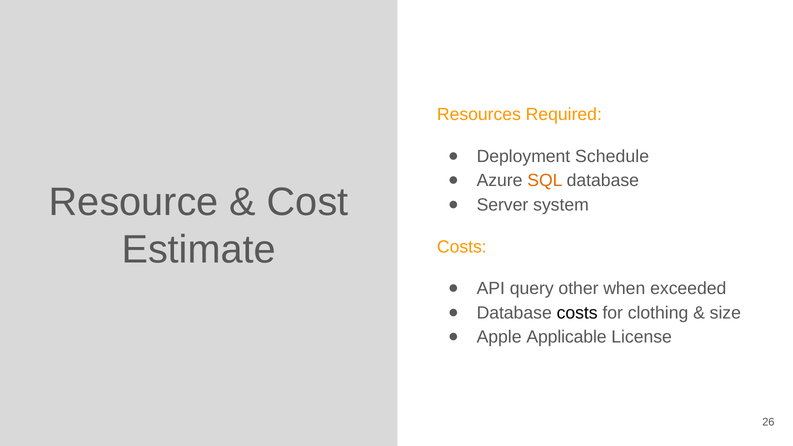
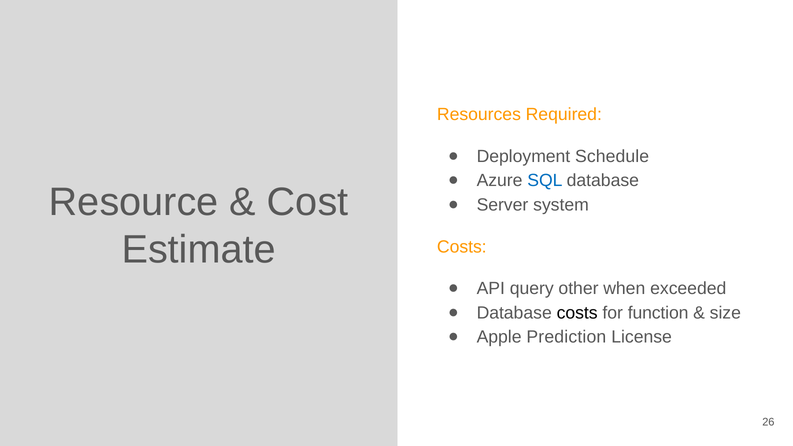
SQL colour: orange -> blue
clothing: clothing -> function
Applicable: Applicable -> Prediction
